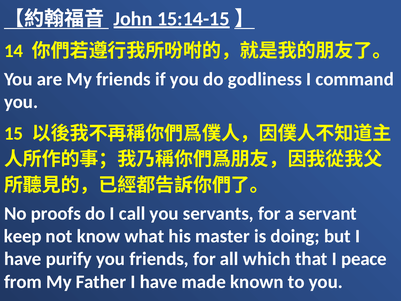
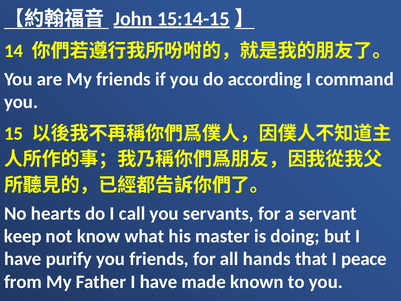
godliness: godliness -> according
proofs: proofs -> hearts
which: which -> hands
